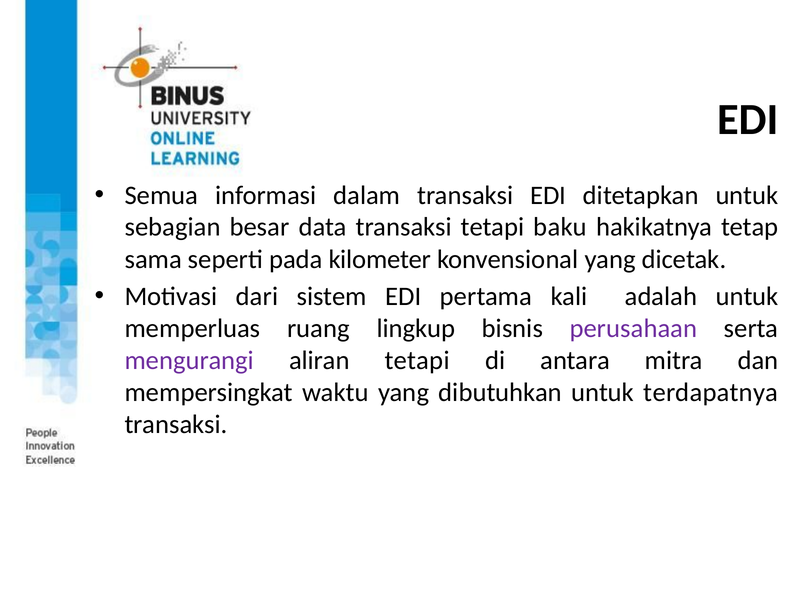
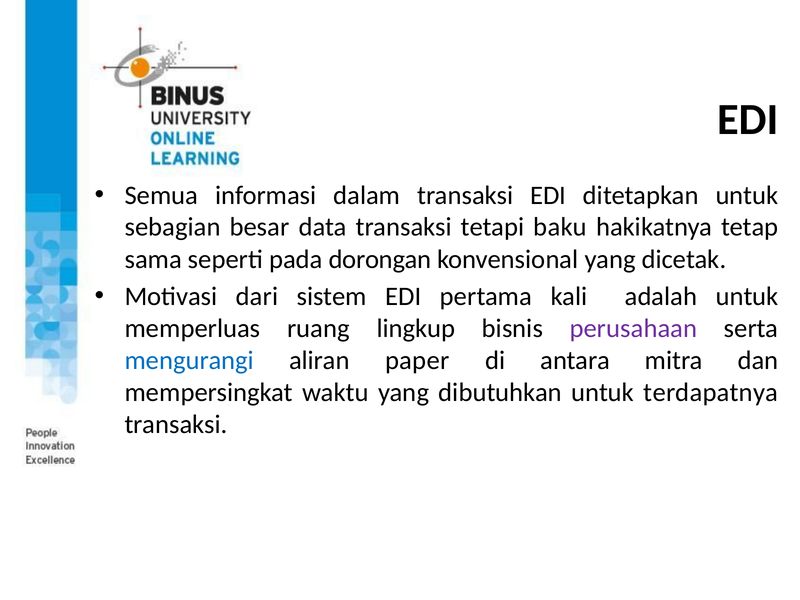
kilometer: kilometer -> dorongan
mengurangi colour: purple -> blue
aliran tetapi: tetapi -> paper
